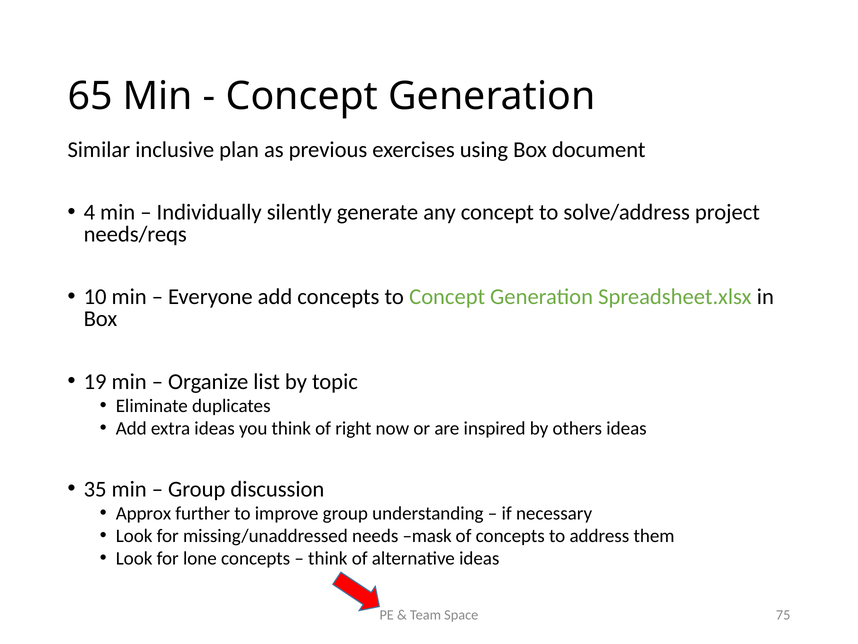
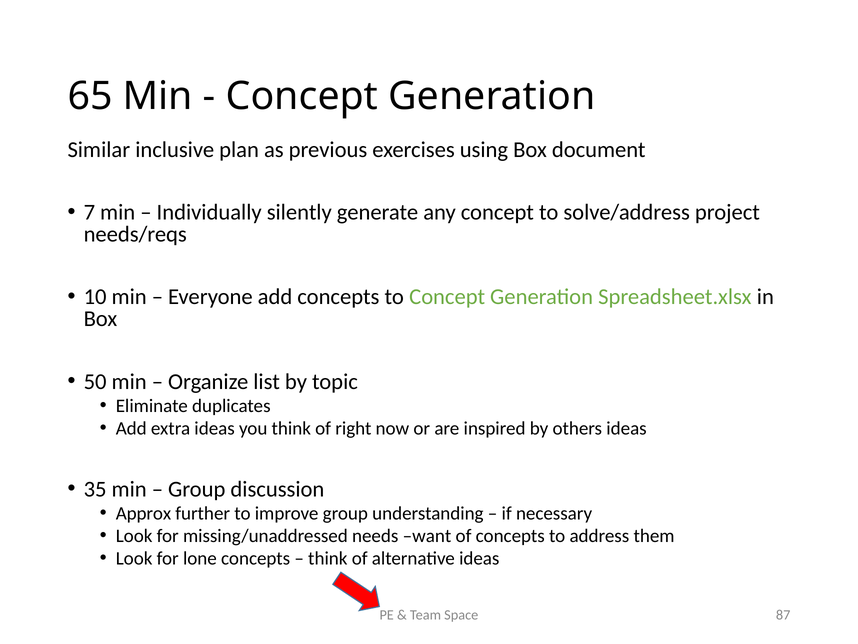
4: 4 -> 7
19: 19 -> 50
mask: mask -> want
75: 75 -> 87
